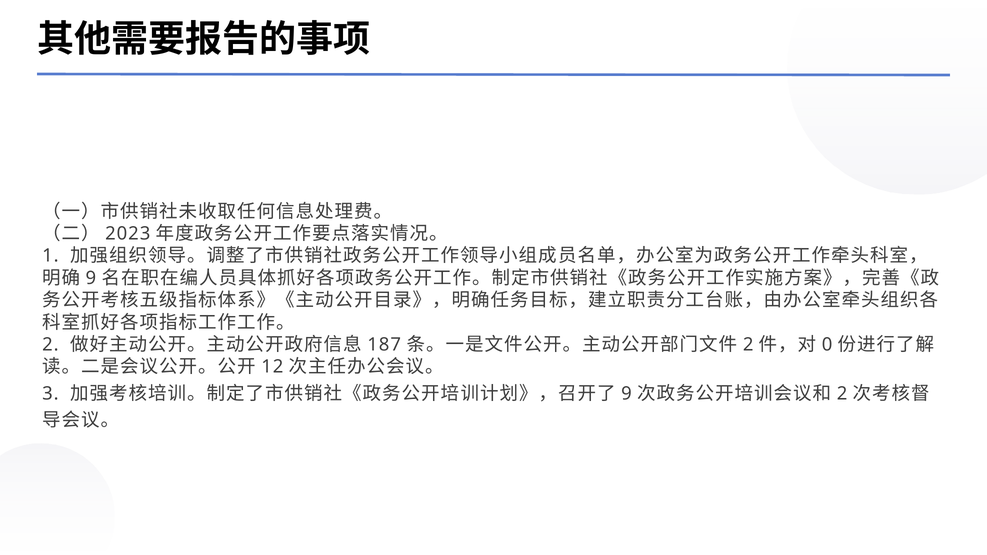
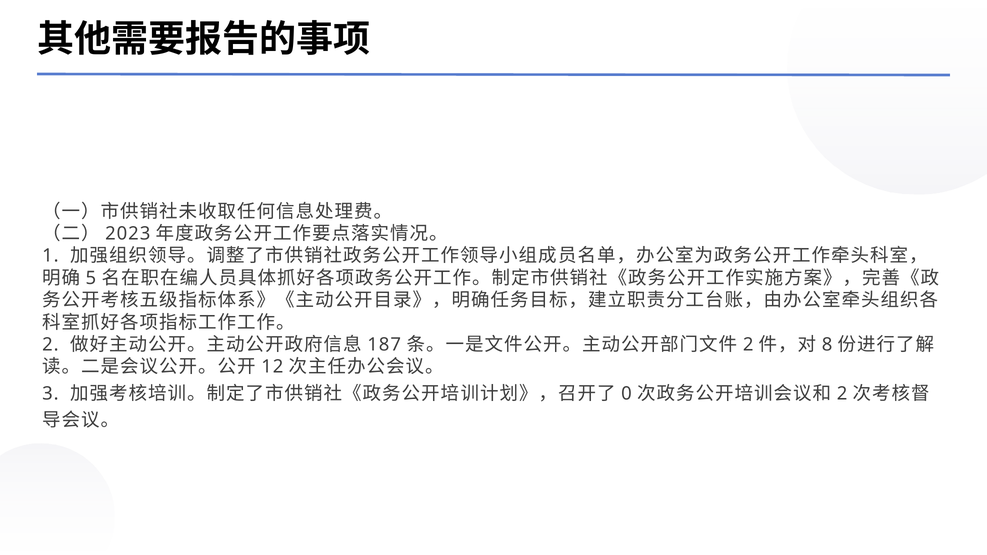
9 at (91, 278): 9 -> 5
0: 0 -> 8
9 at (626, 394): 9 -> 0
